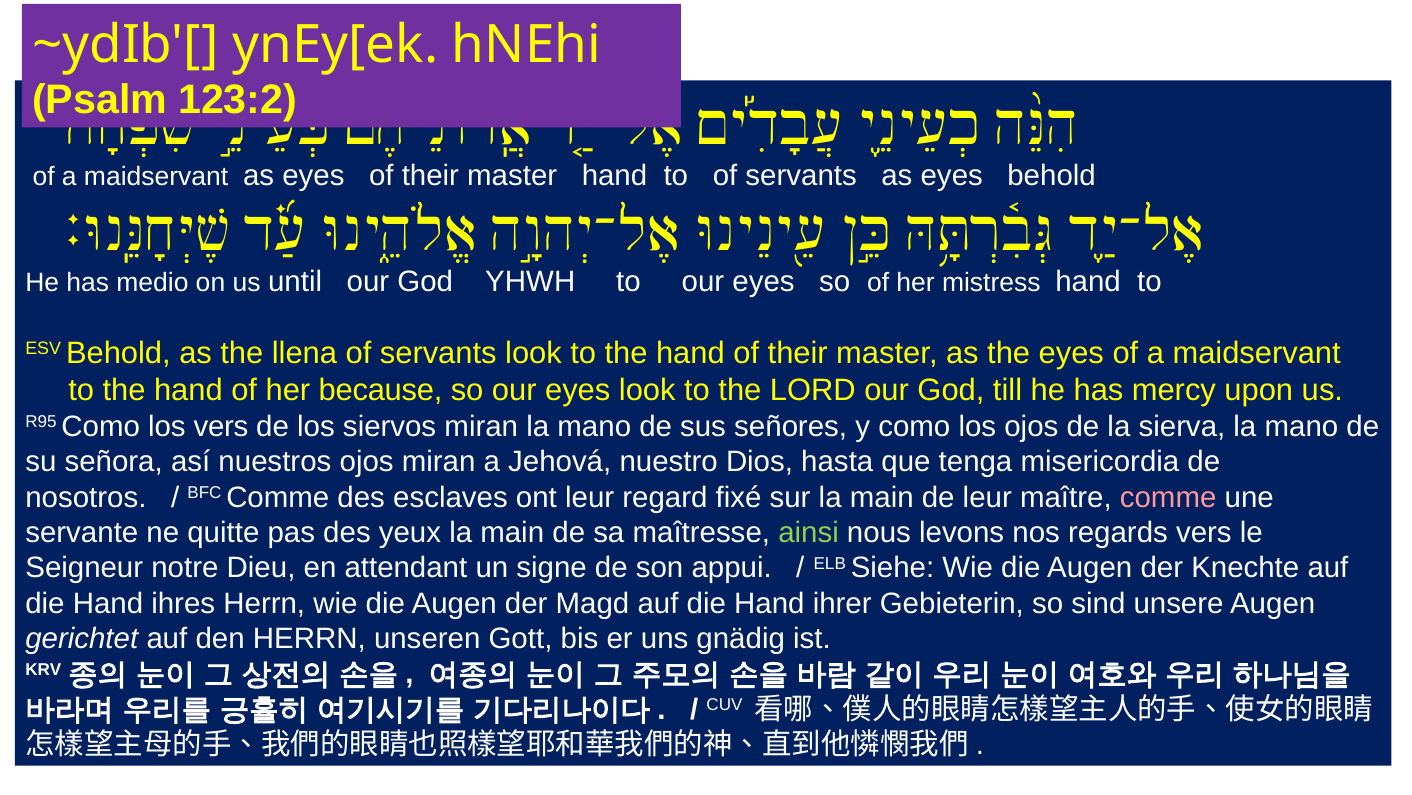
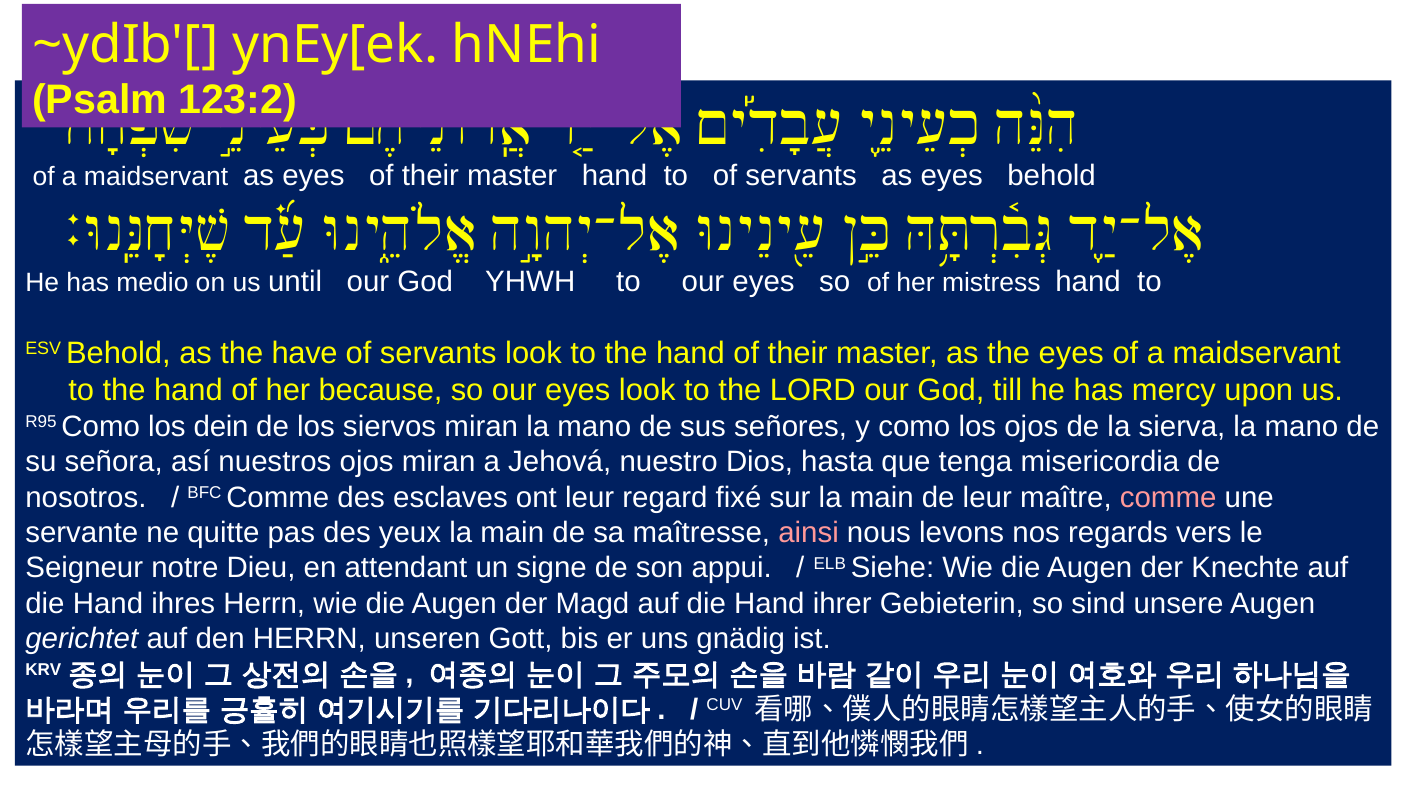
llena: llena -> have
los vers: vers -> dein
ainsi colour: light green -> pink
